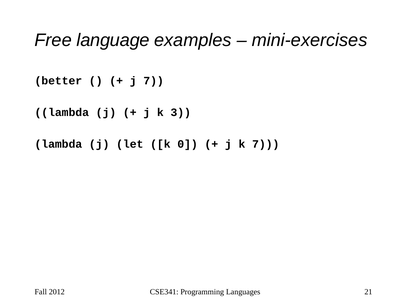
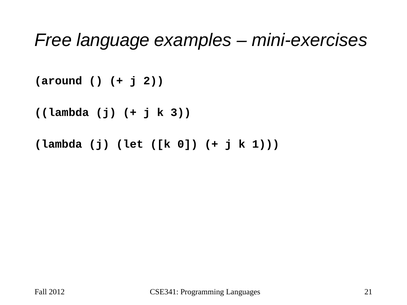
better: better -> around
j 7: 7 -> 2
k 7: 7 -> 1
